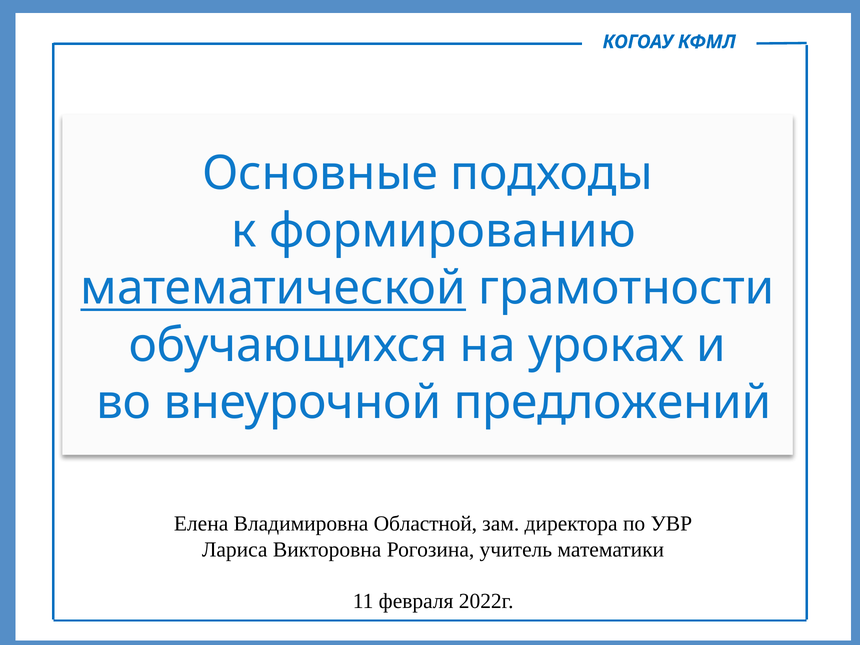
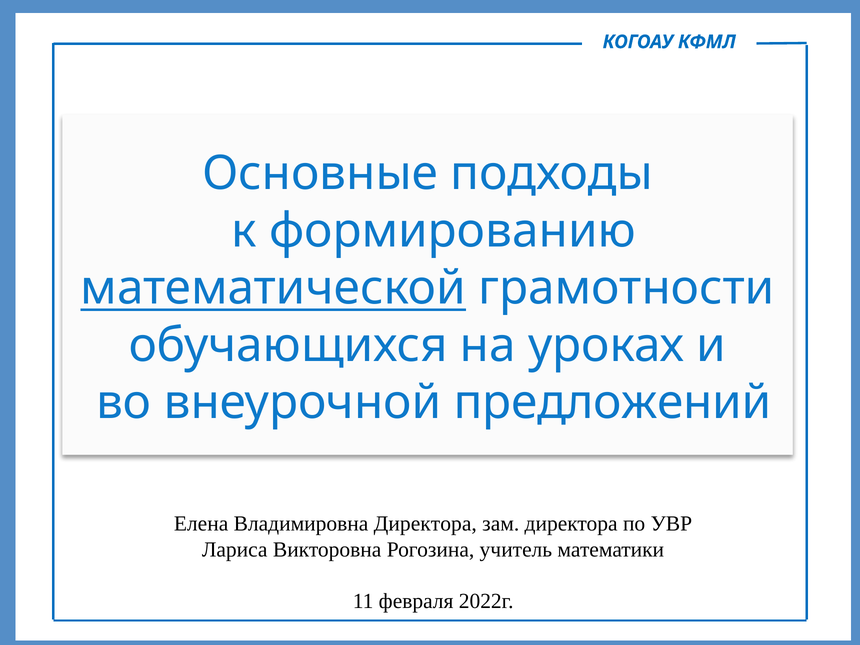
Владимировна Областной: Областной -> Директора
